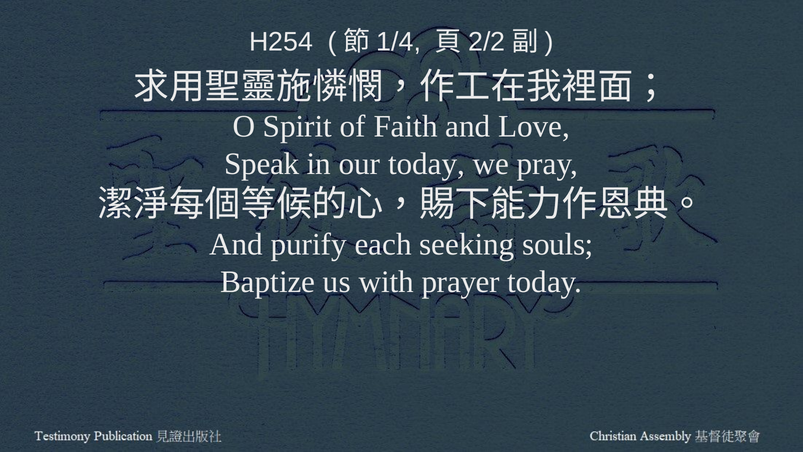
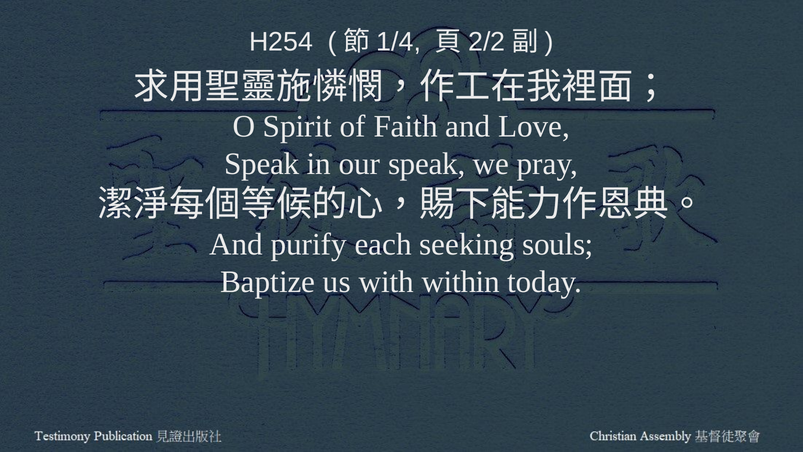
our today: today -> speak
prayer: prayer -> within
